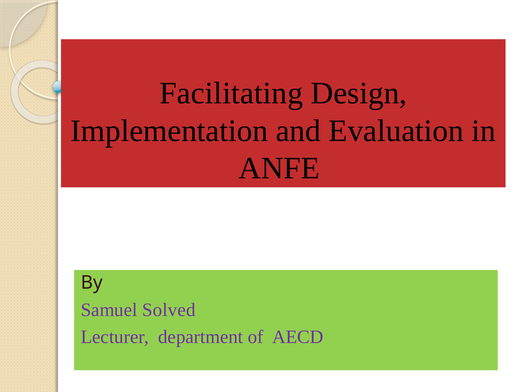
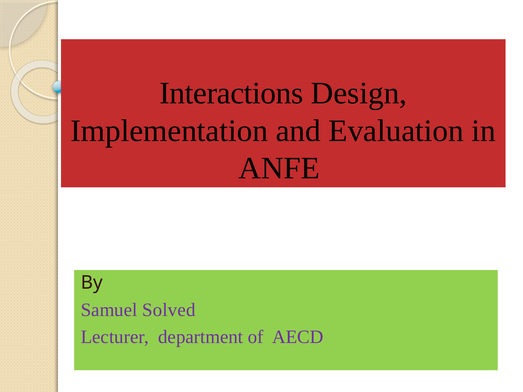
Facilitating: Facilitating -> Interactions
